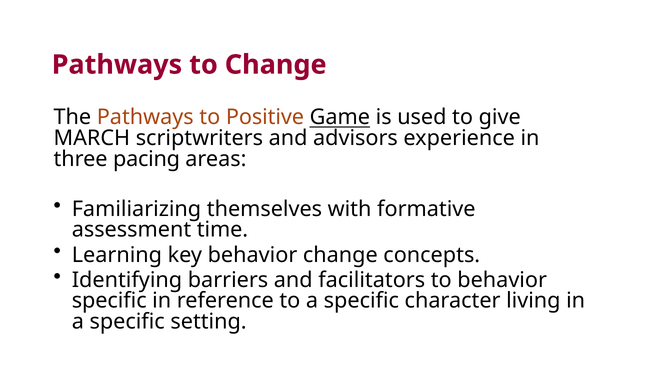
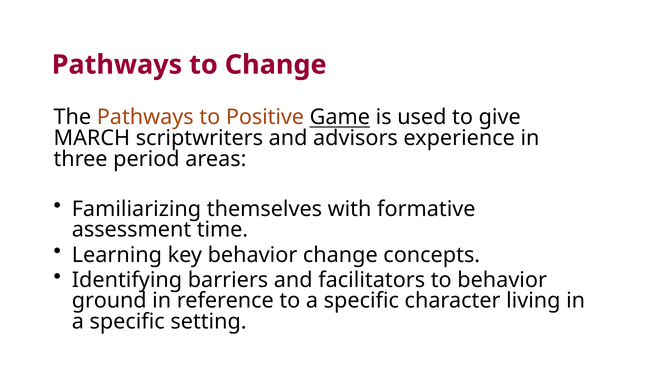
pacing: pacing -> period
specific at (109, 301): specific -> ground
